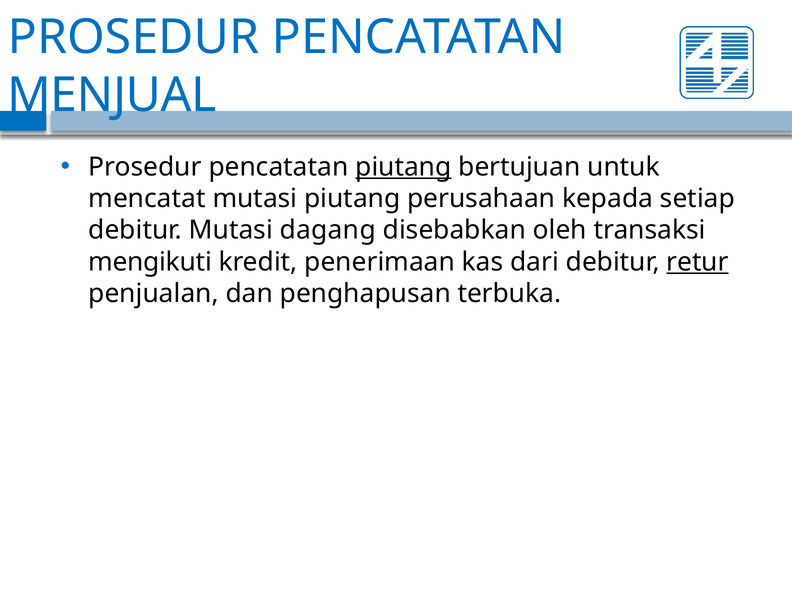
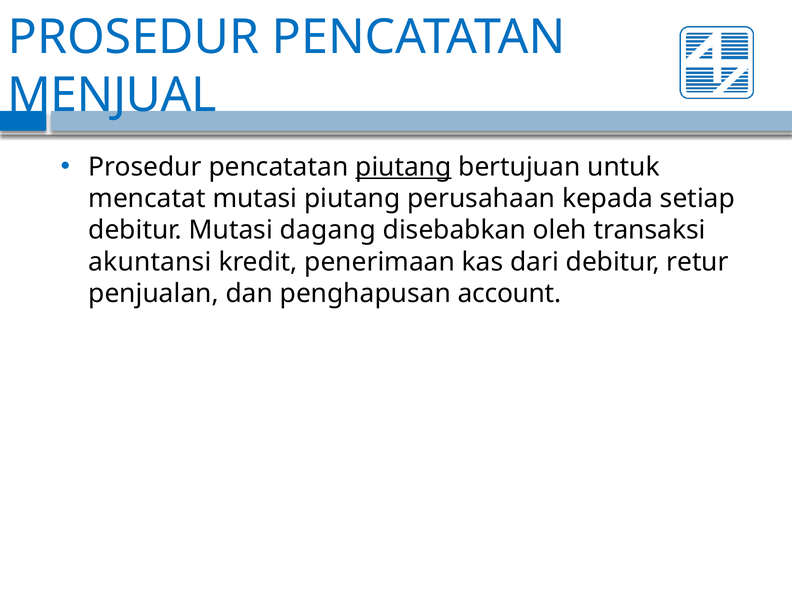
mengikuti: mengikuti -> akuntansi
retur underline: present -> none
terbuka: terbuka -> account
